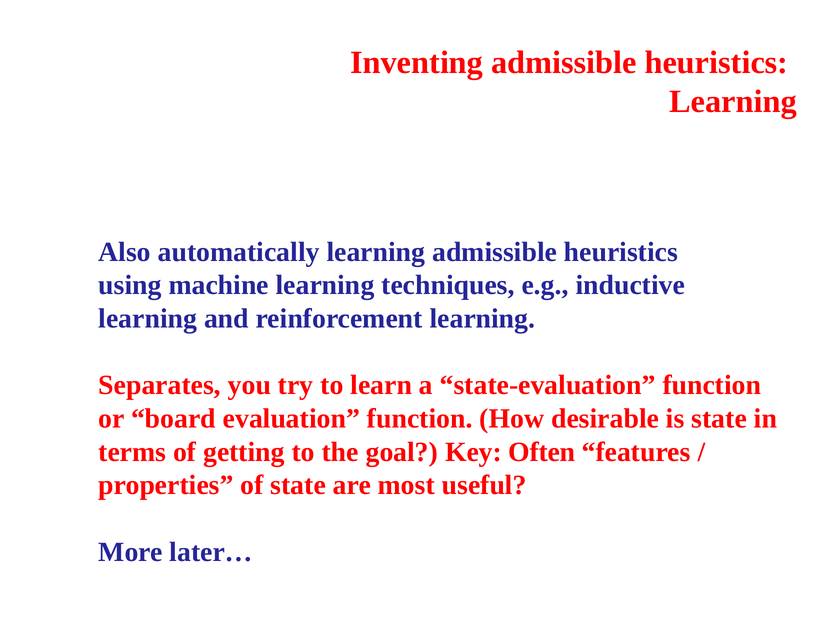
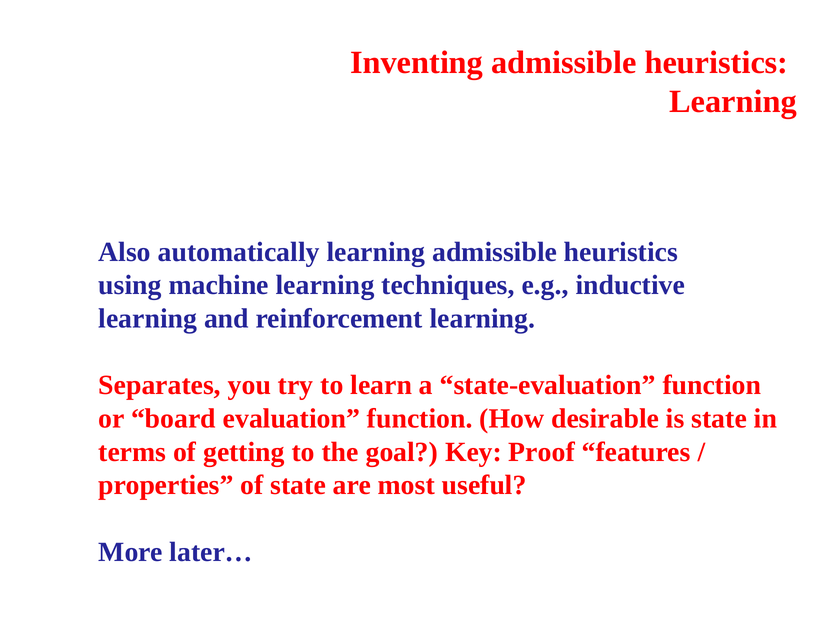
Often: Often -> Proof
